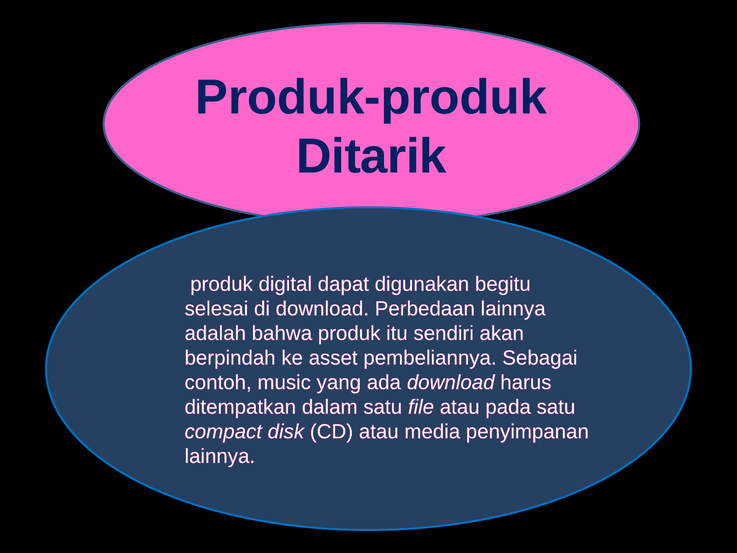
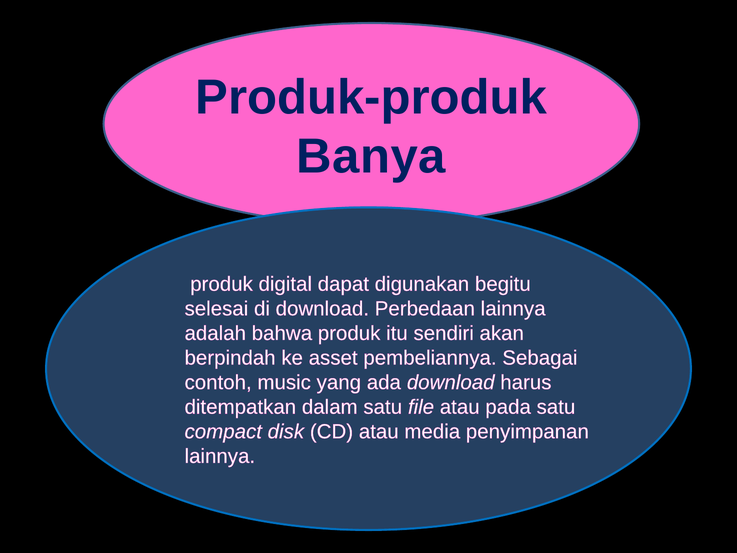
Ditarik: Ditarik -> Banya
